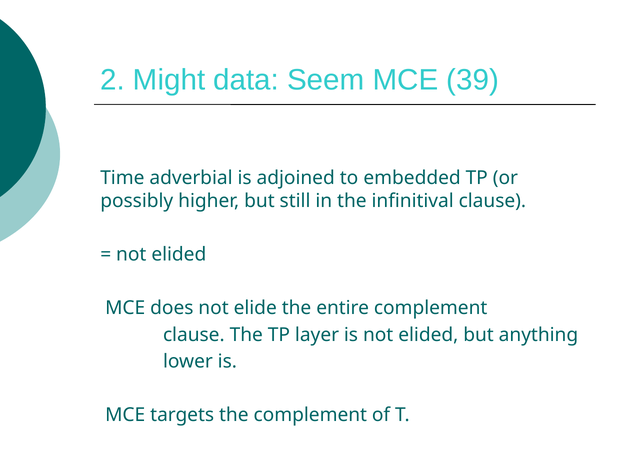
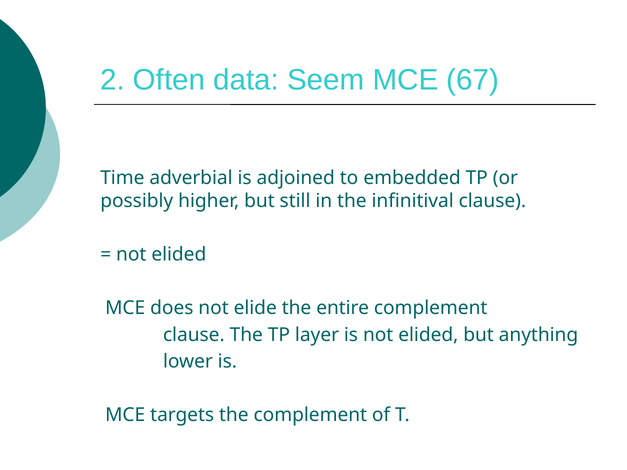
Might: Might -> Often
39: 39 -> 67
